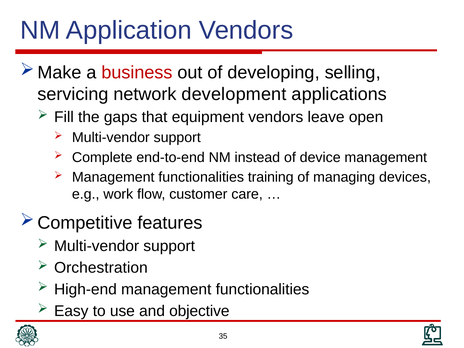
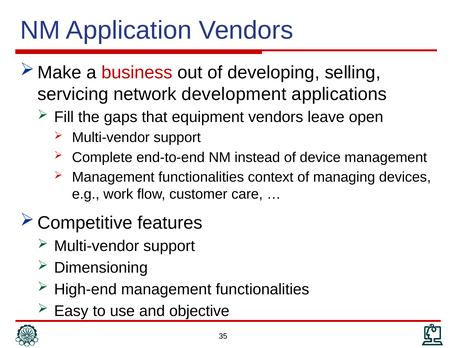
training: training -> context
Orchestration: Orchestration -> Dimensioning
